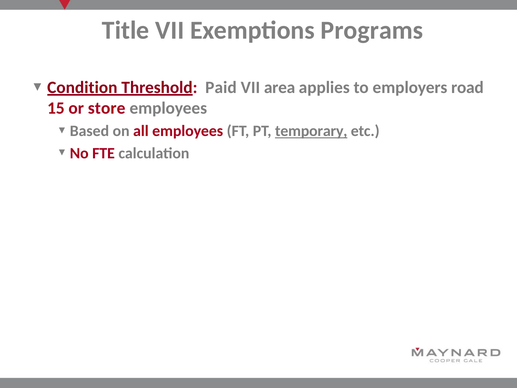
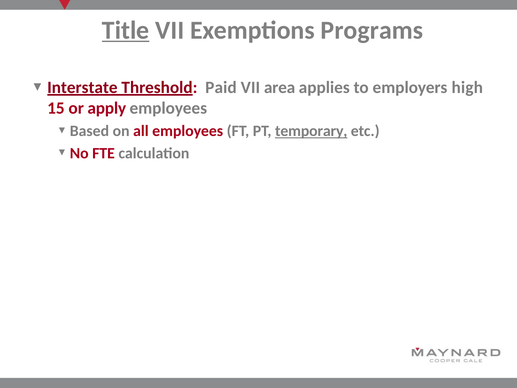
Title underline: none -> present
Condition: Condition -> Interstate
road: road -> high
store: store -> apply
